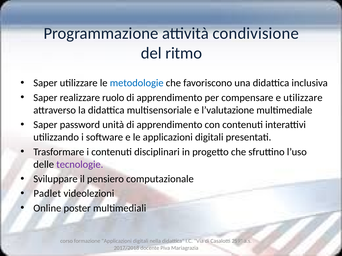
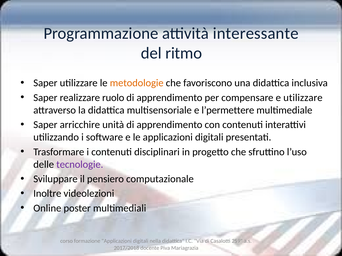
condivisione: condivisione -> interessante
metodologie colour: blue -> orange
l’valutazione: l’valutazione -> l’permettere
password: password -> arricchire
Padlet: Padlet -> Inoltre
